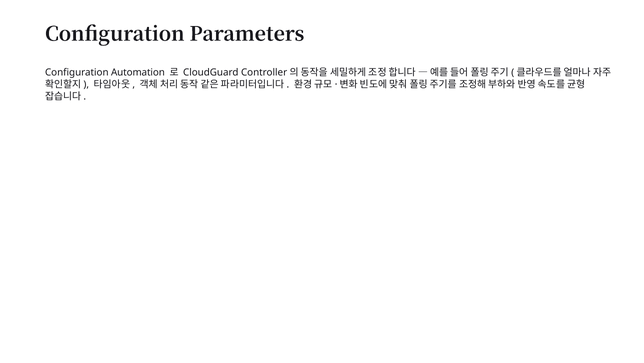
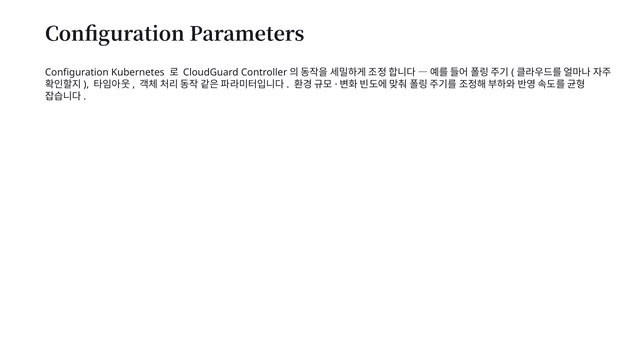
Automation: Automation -> Kubernetes
